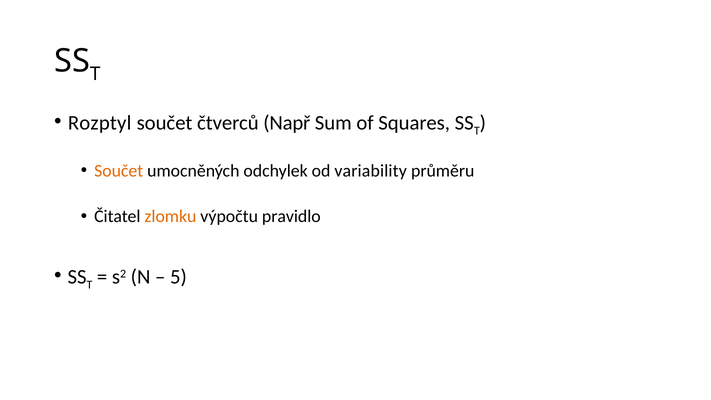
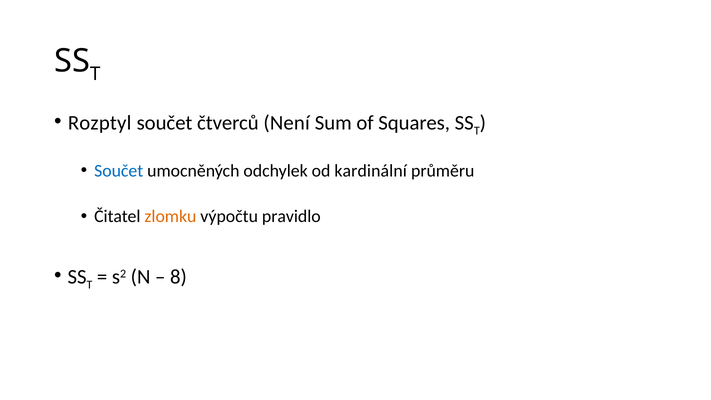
Např: Např -> Není
Součet at (119, 171) colour: orange -> blue
variability: variability -> kardinální
5: 5 -> 8
